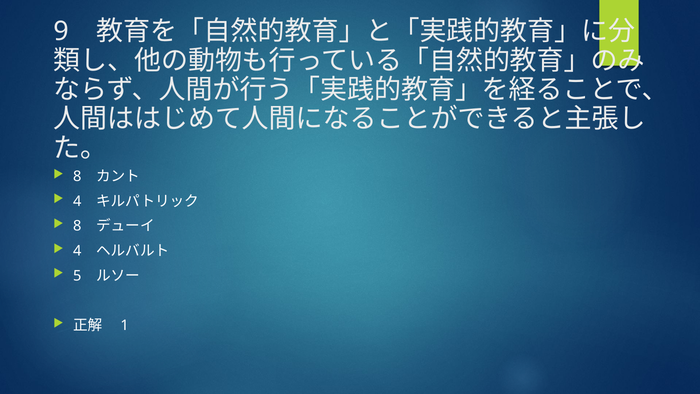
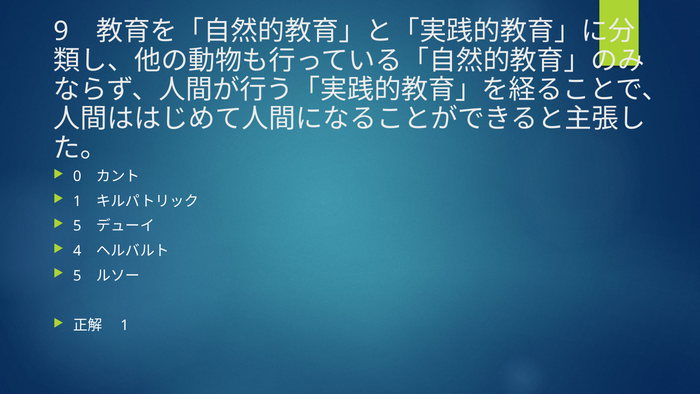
8 at (77, 176): 8 -> 0
4 at (77, 201): 4 -> 1
8 at (77, 226): 8 -> 5
